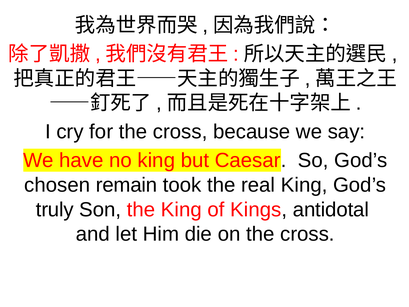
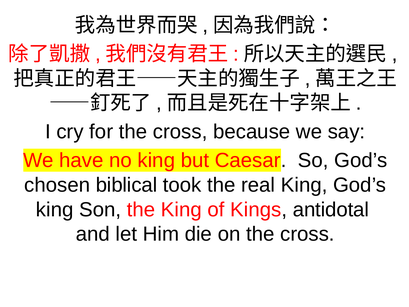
remain: remain -> biblical
truly at (55, 209): truly -> king
